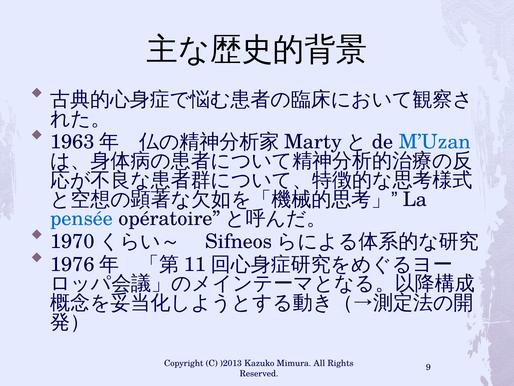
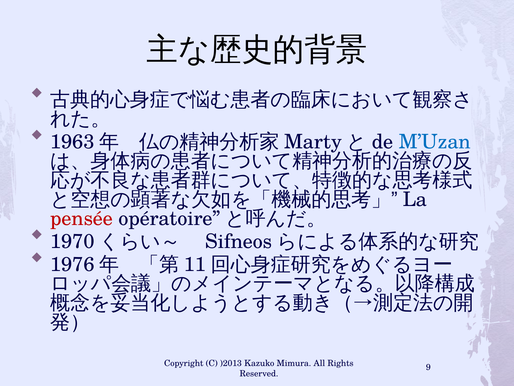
pensée colour: blue -> red
